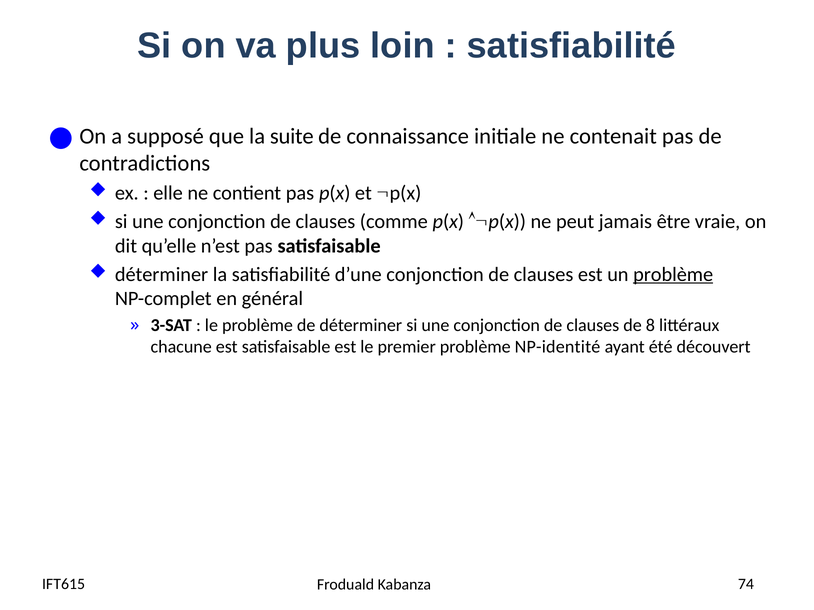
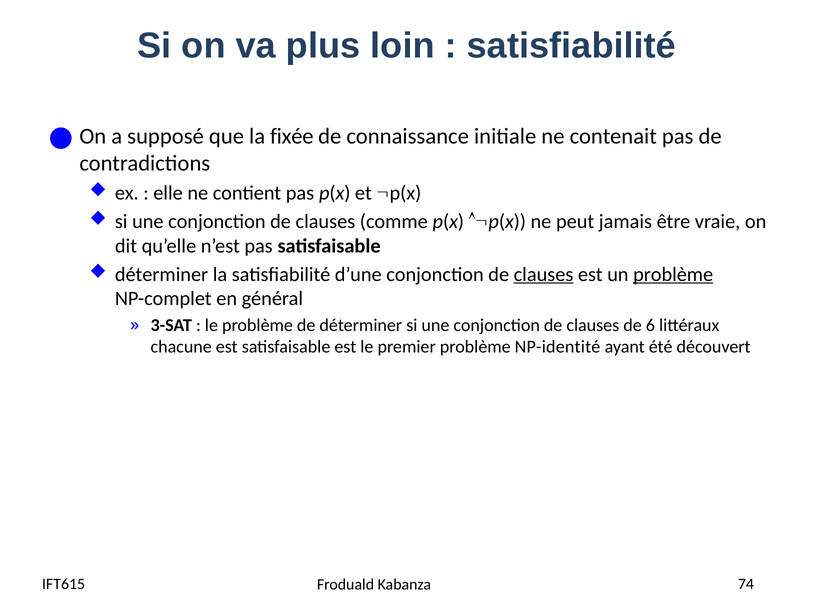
suite: suite -> fixée
clauses at (543, 275) underline: none -> present
8: 8 -> 6
